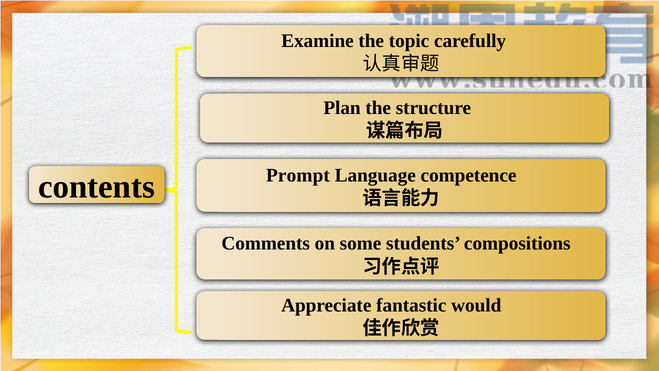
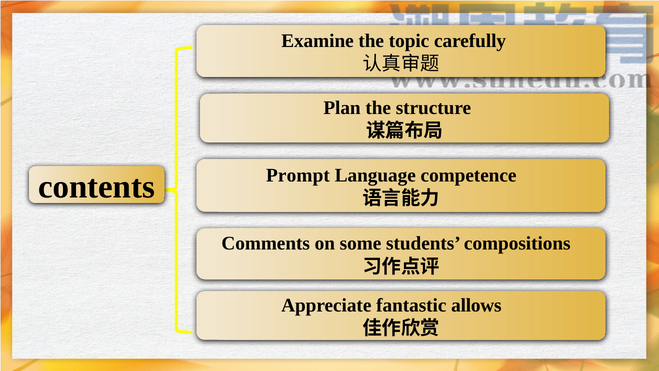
would: would -> allows
